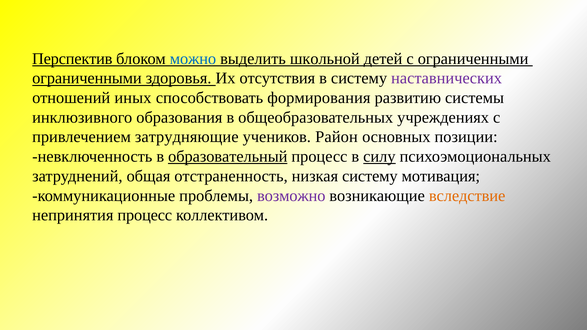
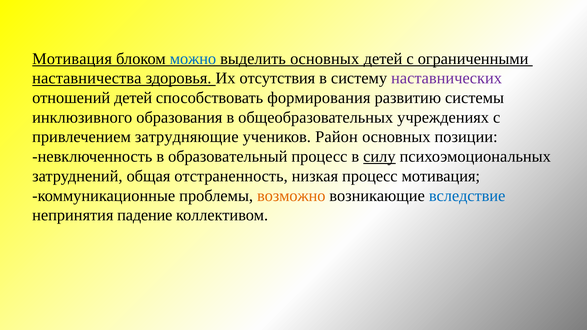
Перспектив at (72, 59): Перспектив -> Мотивация
выделить школьной: школьной -> основных
ограниченными at (87, 78): ограниченными -> наставничества
отношений иных: иных -> детей
образовательный underline: present -> none
низкая систему: систему -> процесс
возможно colour: purple -> orange
вследствие colour: orange -> blue
непринятия процесс: процесс -> падение
